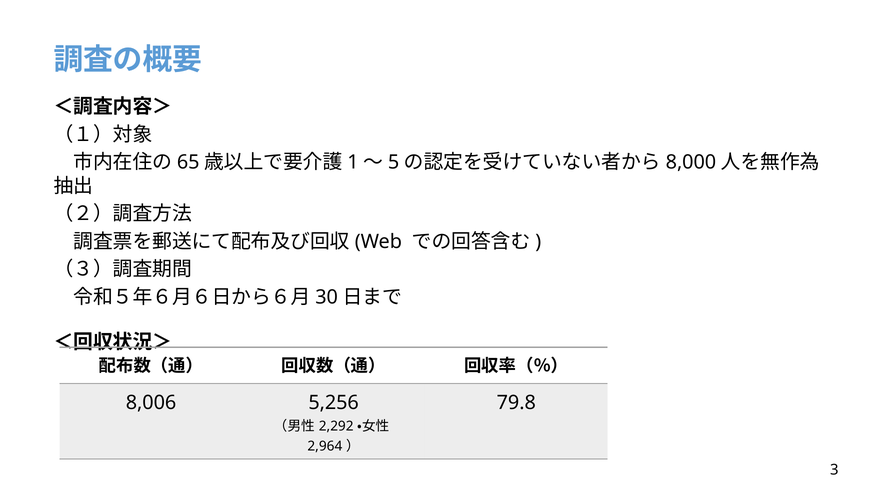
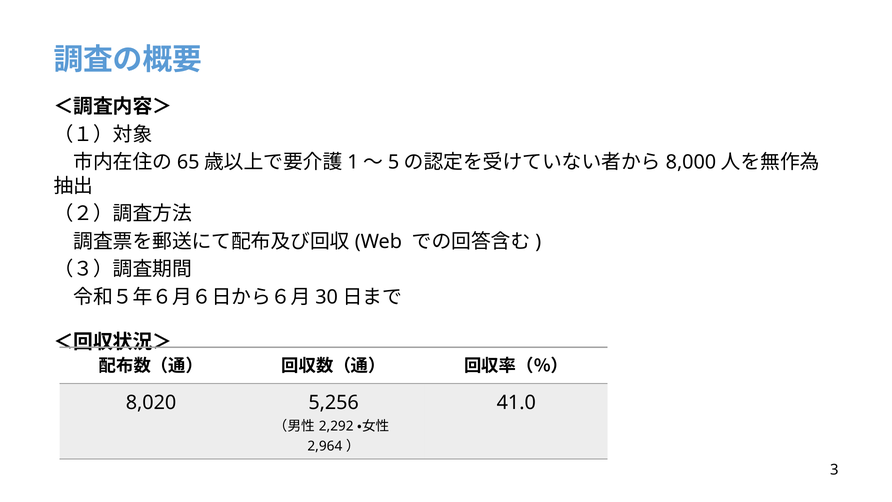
8,006: 8,006 -> 8,020
79.8: 79.8 -> 41.0
